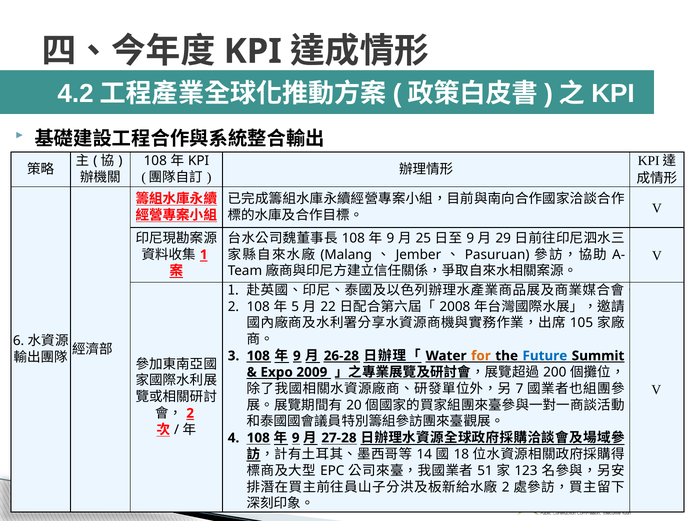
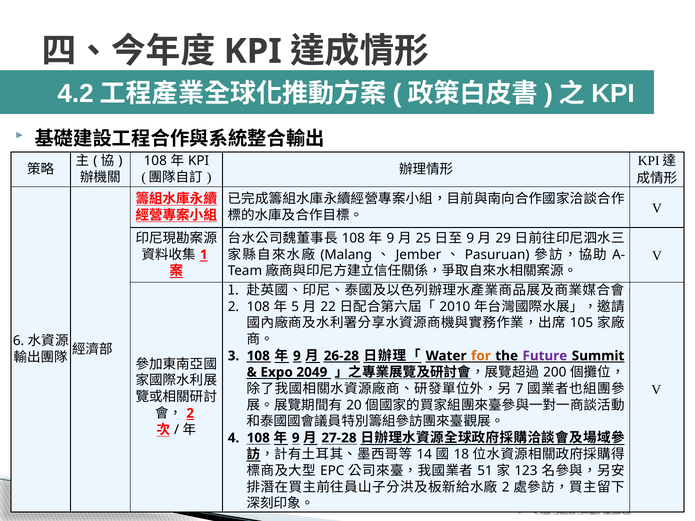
2008: 2008 -> 2010
Future colour: blue -> purple
2009: 2009 -> 2049
